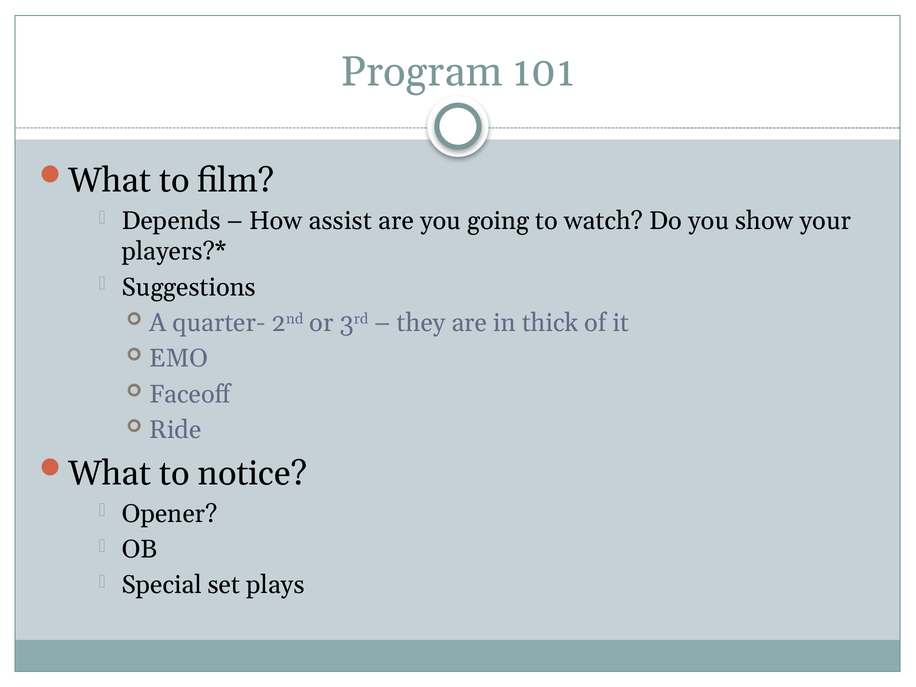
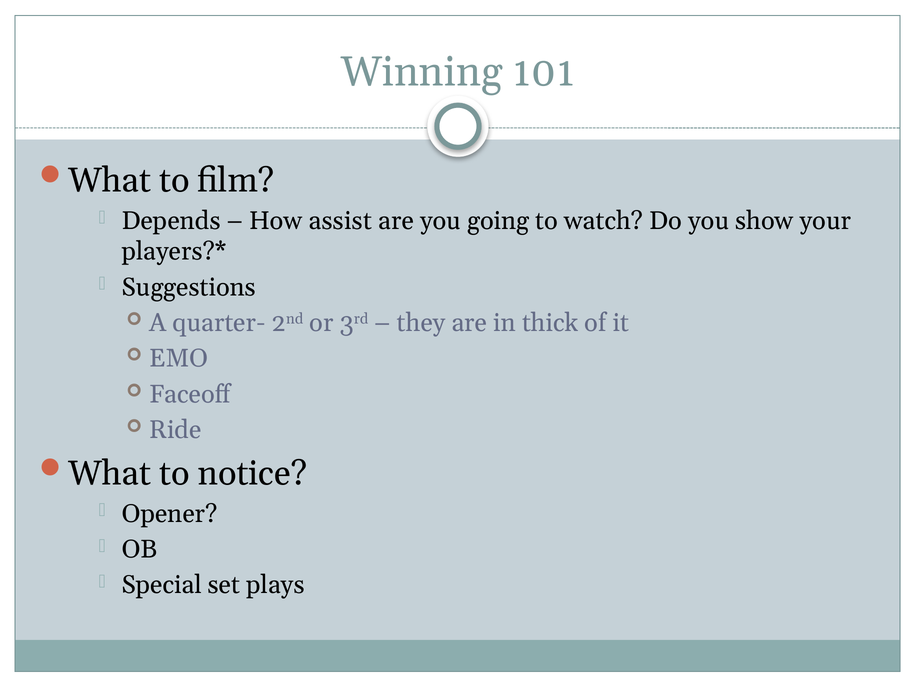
Program: Program -> Winning
